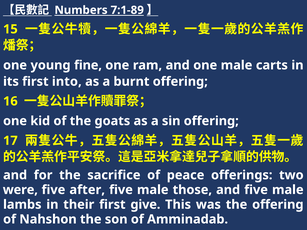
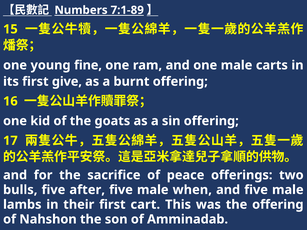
into: into -> give
were: were -> bulls
those: those -> when
give: give -> cart
